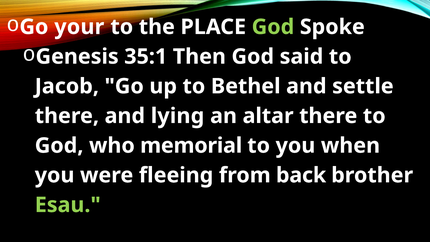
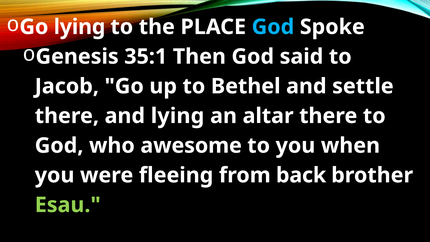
Go your: your -> lying
God at (273, 27) colour: light green -> light blue
memorial: memorial -> awesome
